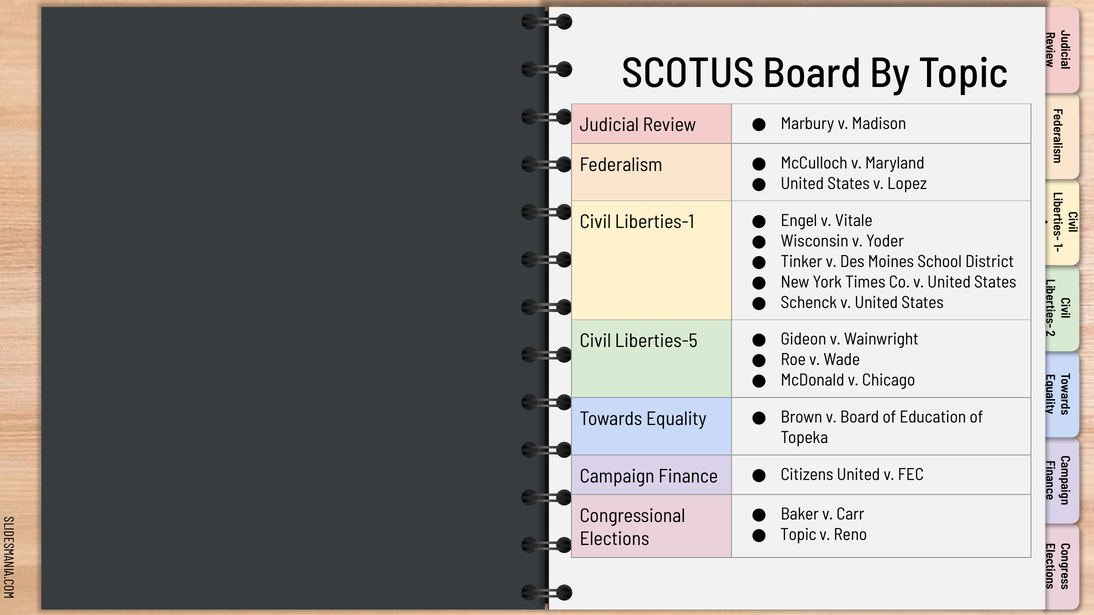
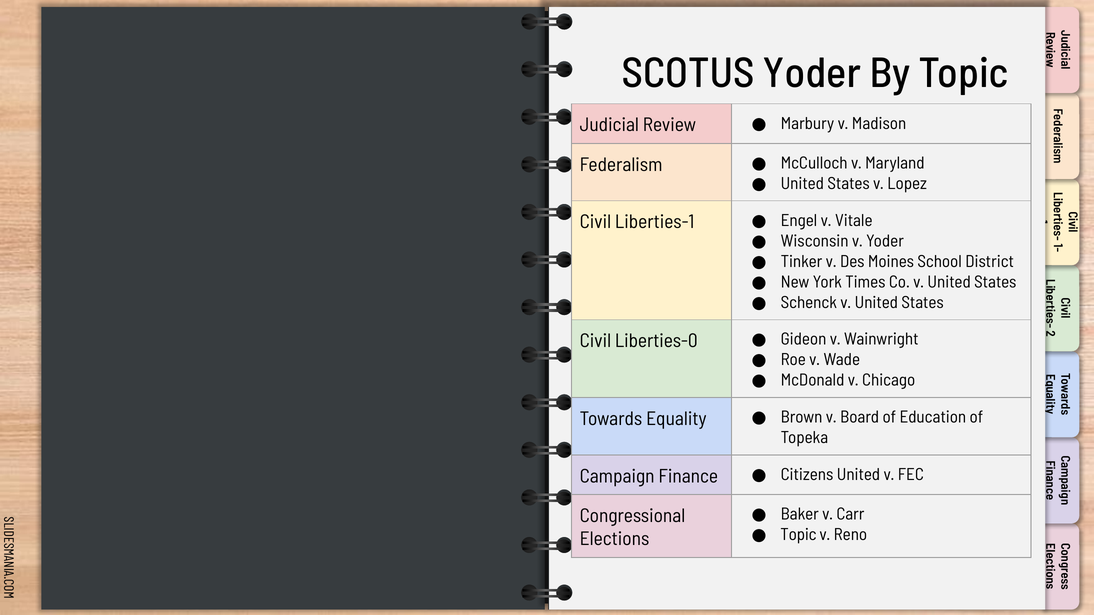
SCOTUS Board: Board -> Yoder
Liberties-5: Liberties-5 -> Liberties-0
